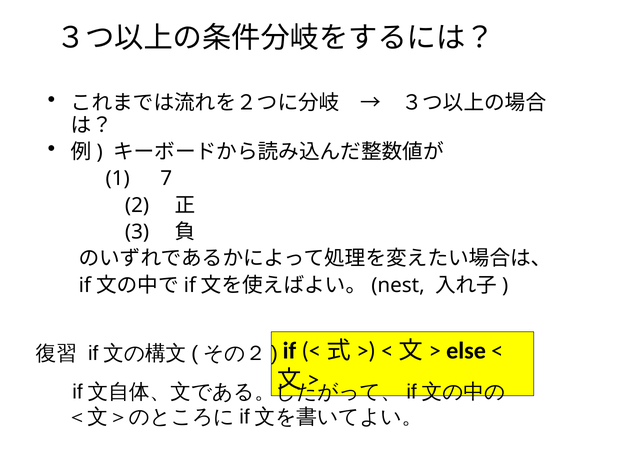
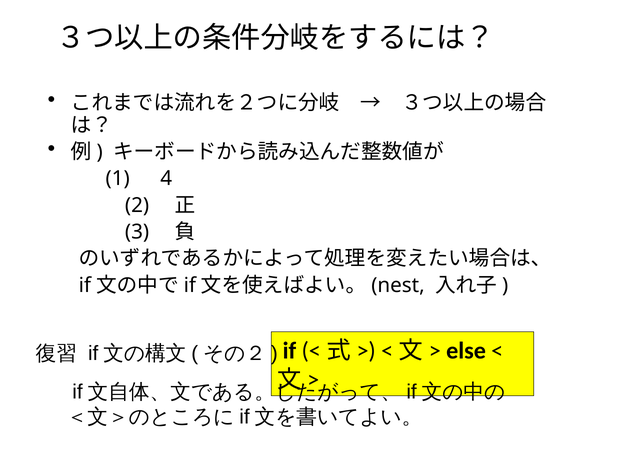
7: 7 -> 4
